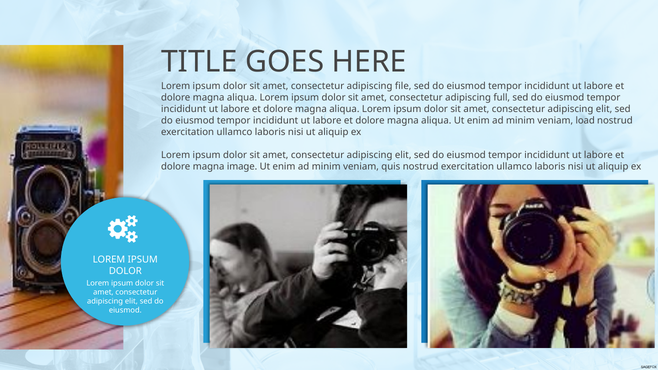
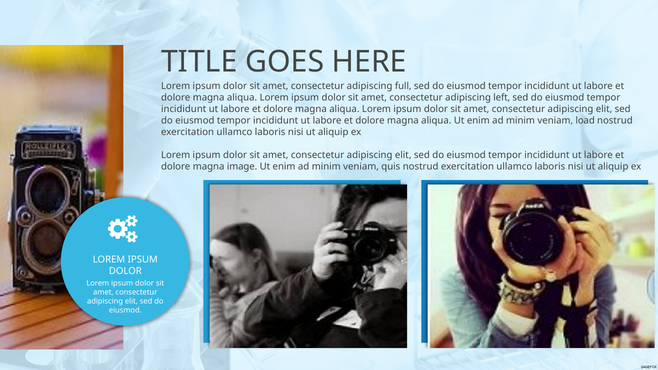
file: file -> full
full: full -> left
